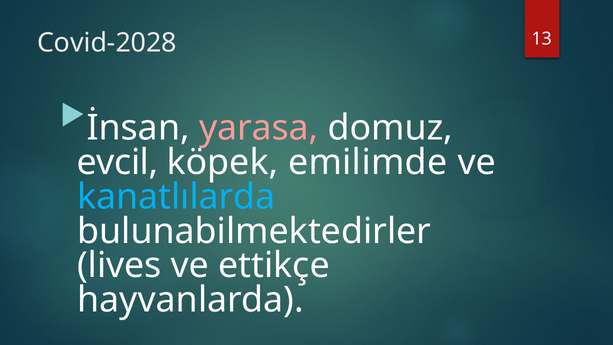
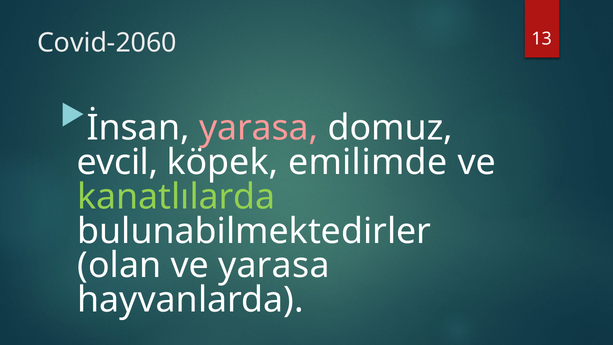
Covid-2028: Covid-2028 -> Covid-2060
kanatlılarda colour: light blue -> light green
lives: lives -> olan
ve ettikçe: ettikçe -> yarasa
